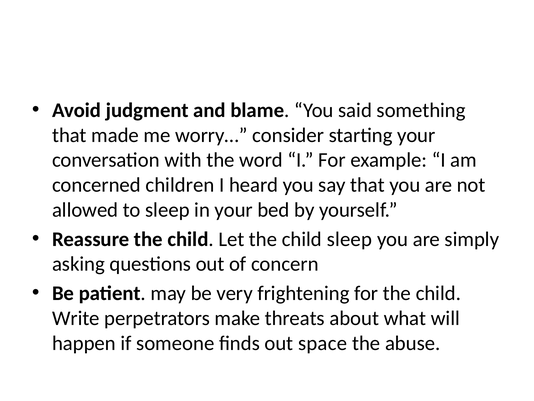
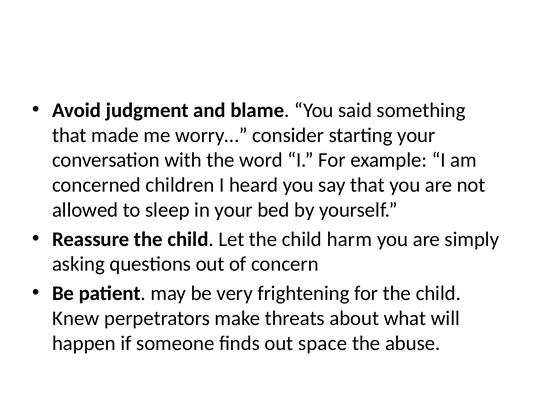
child sleep: sleep -> harm
Write: Write -> Knew
